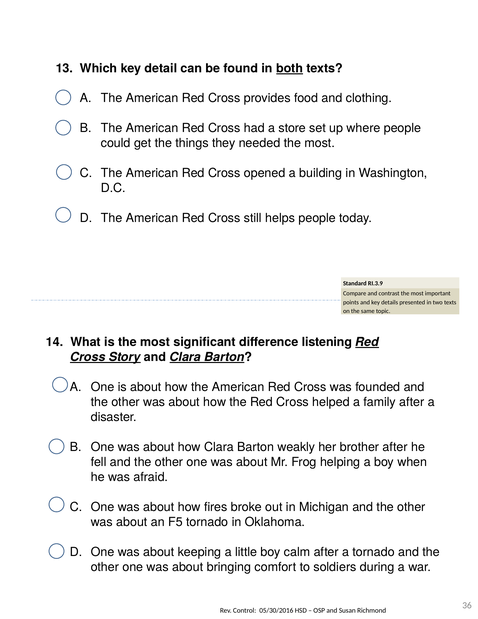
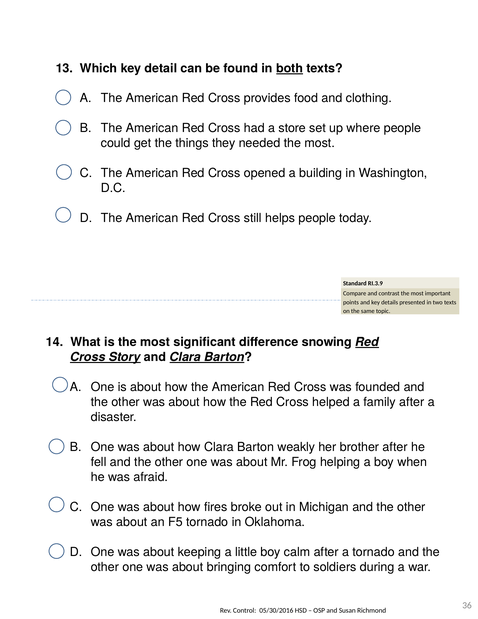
listening: listening -> snowing
